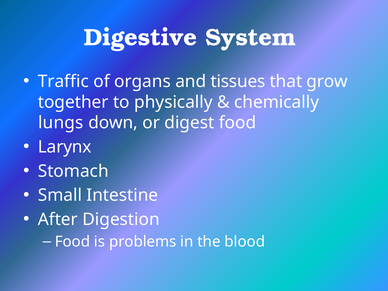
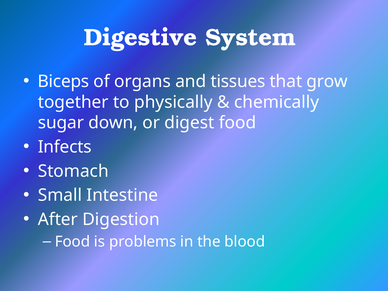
Traffic: Traffic -> Biceps
lungs: lungs -> sugar
Larynx: Larynx -> Infects
